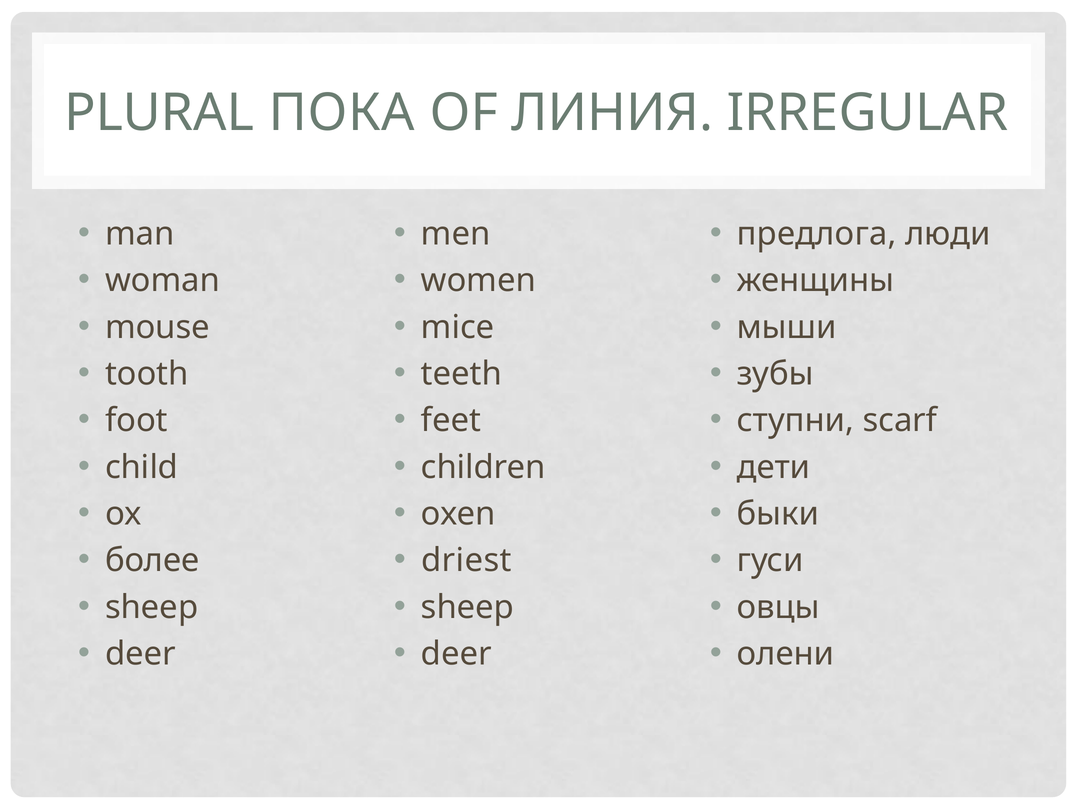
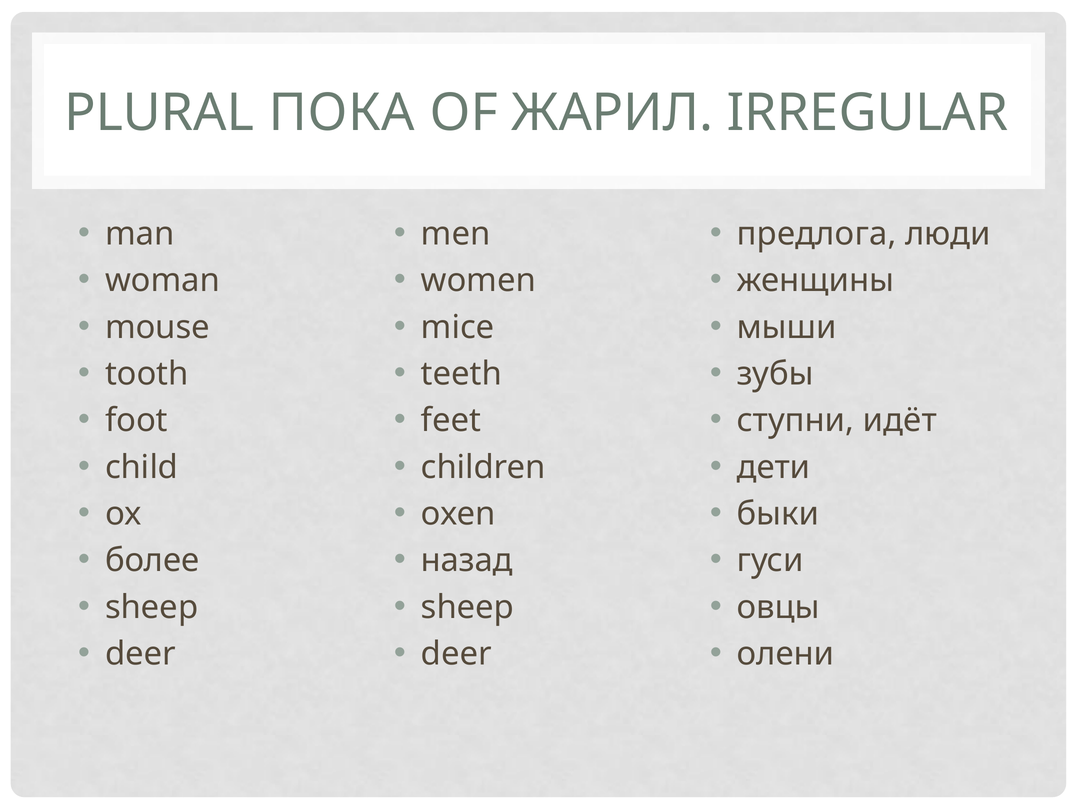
ЛИНИЯ: ЛИНИЯ -> ЖАРИЛ
scarf: scarf -> идёт
driest: driest -> назад
